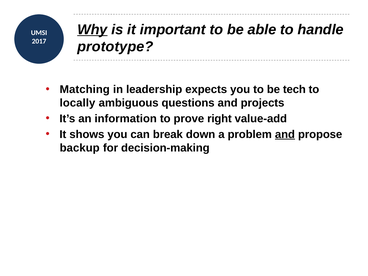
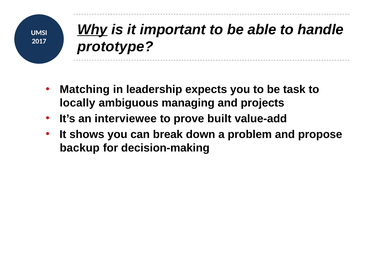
tech: tech -> task
questions: questions -> managing
information: information -> interviewee
right: right -> built
and at (285, 134) underline: present -> none
